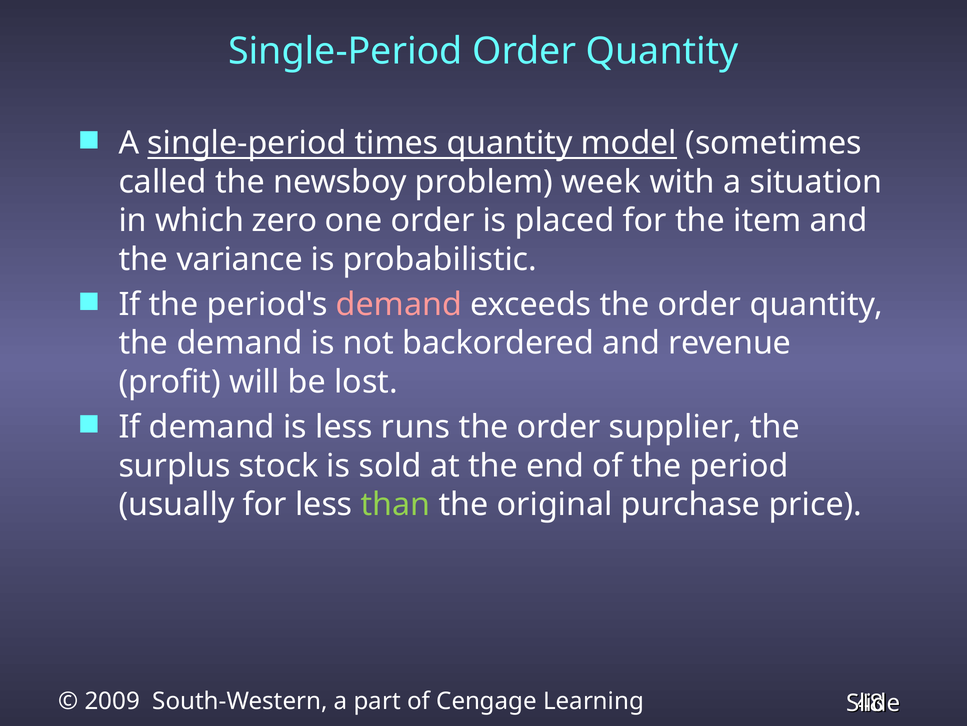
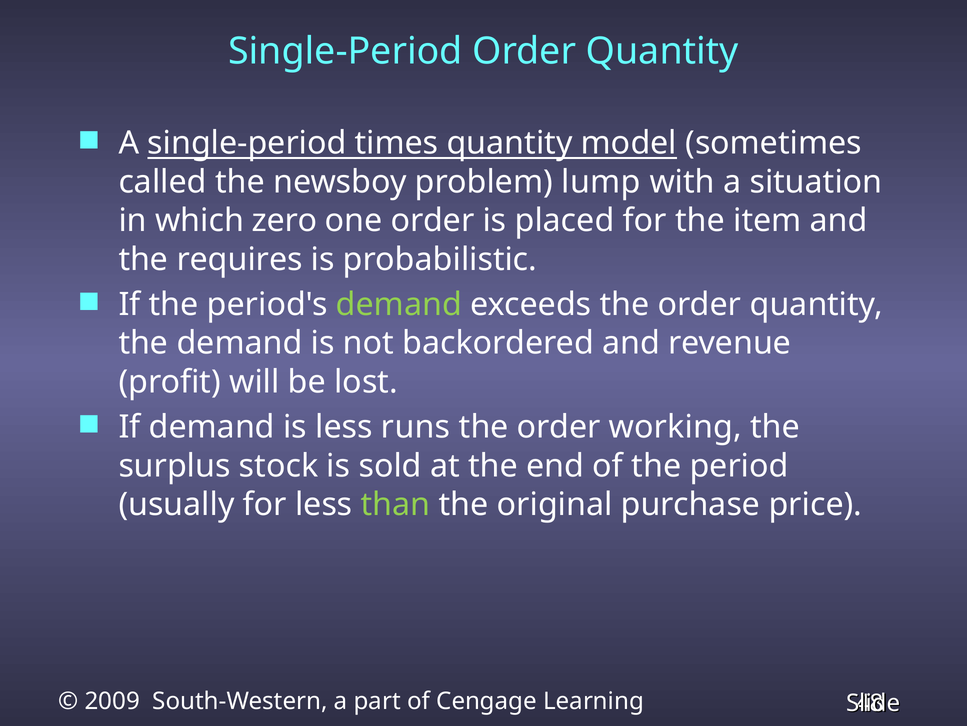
week: week -> lump
variance: variance -> requires
demand at (399, 304) colour: pink -> light green
supplier: supplier -> working
